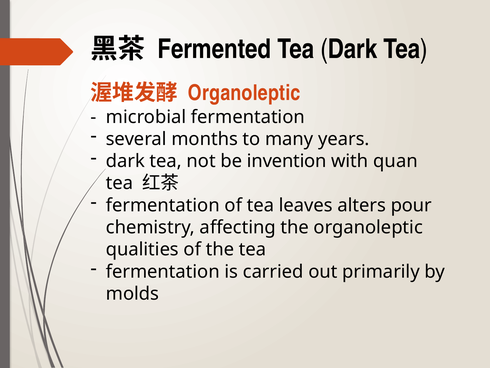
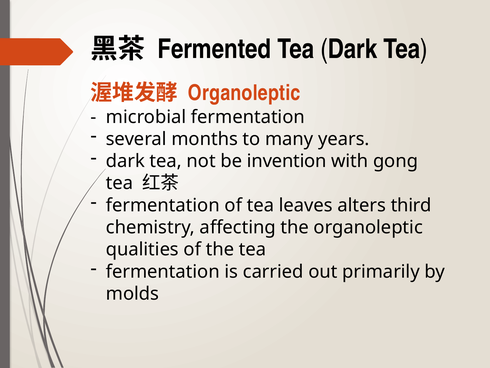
quan: quan -> gong
pour: pour -> third
